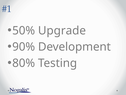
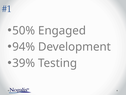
Upgrade: Upgrade -> Engaged
90%: 90% -> 94%
80%: 80% -> 39%
